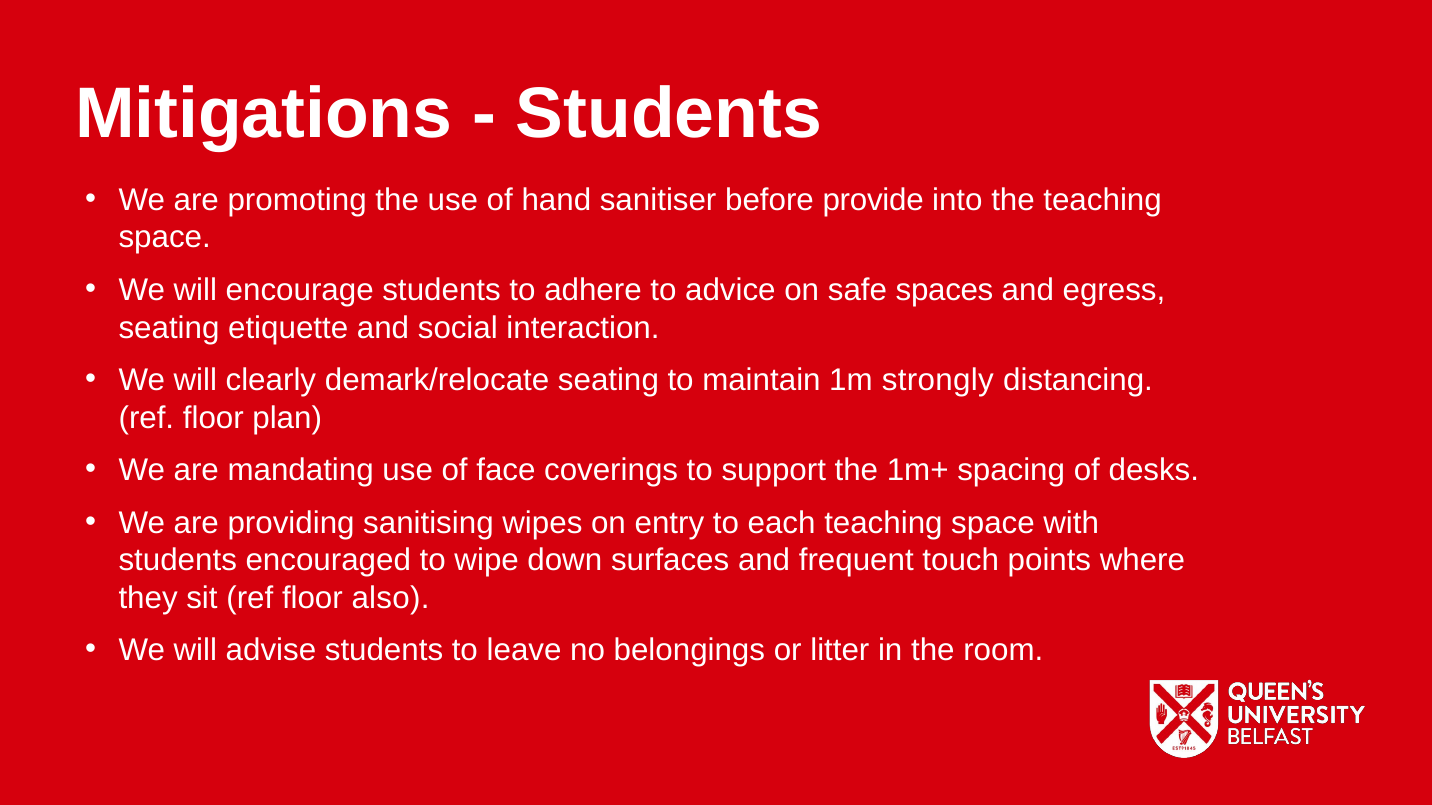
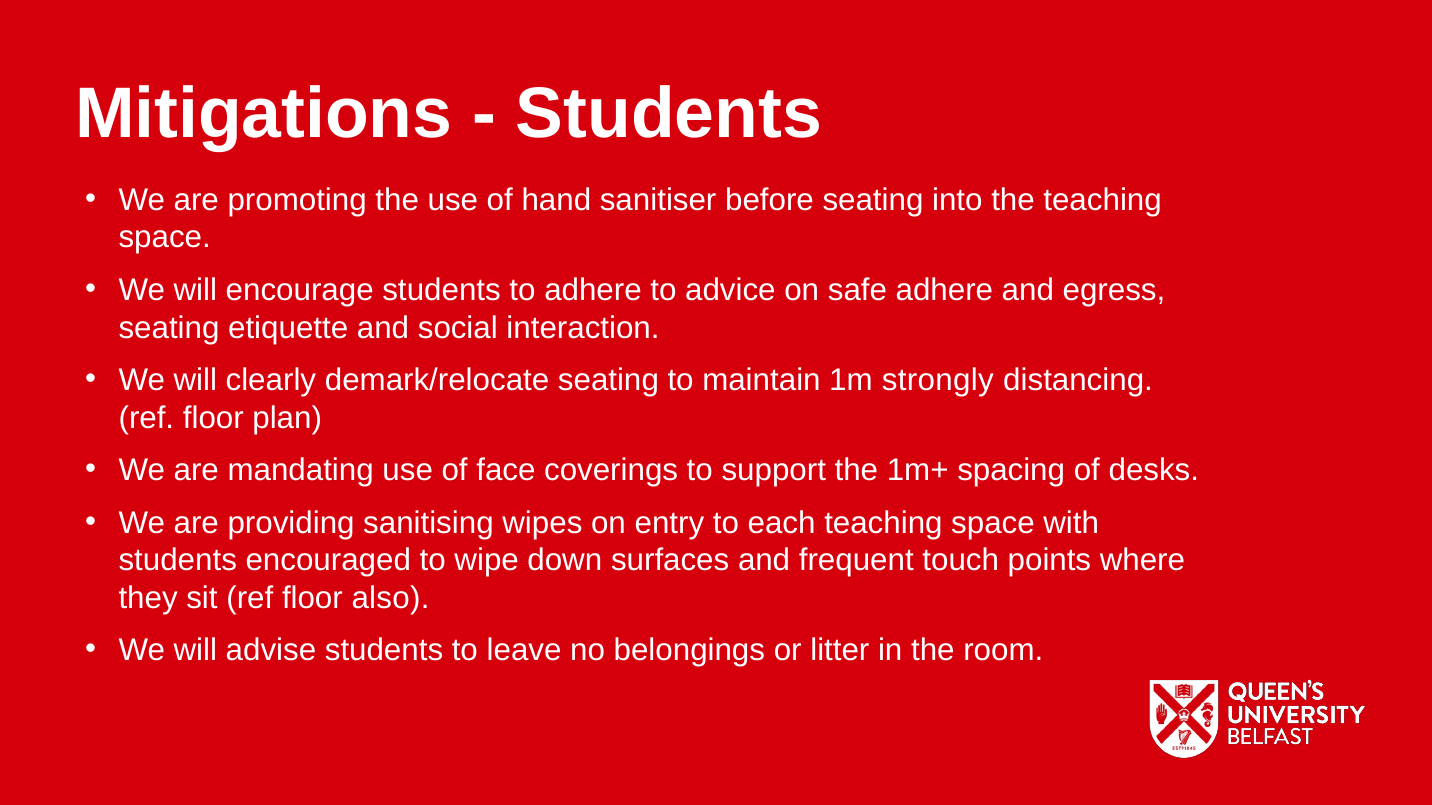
before provide: provide -> seating
safe spaces: spaces -> adhere
